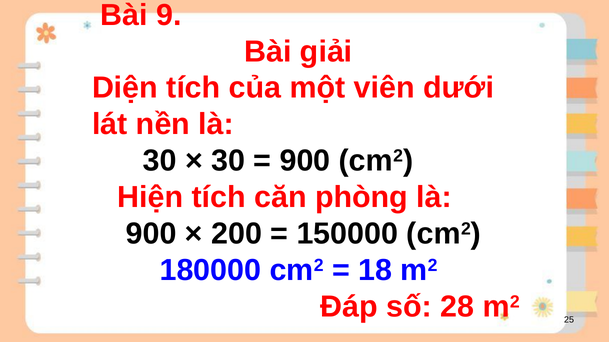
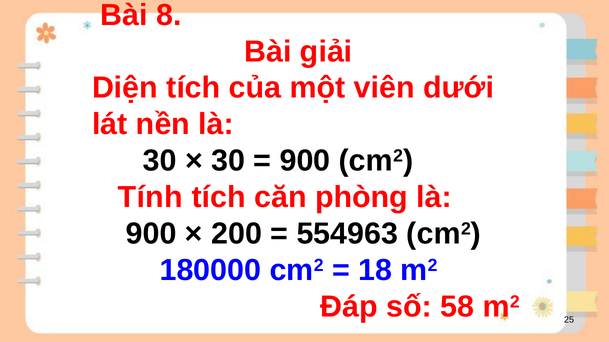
9: 9 -> 8
Hiện: Hiện -> Tính
150000: 150000 -> 554963
28: 28 -> 58
